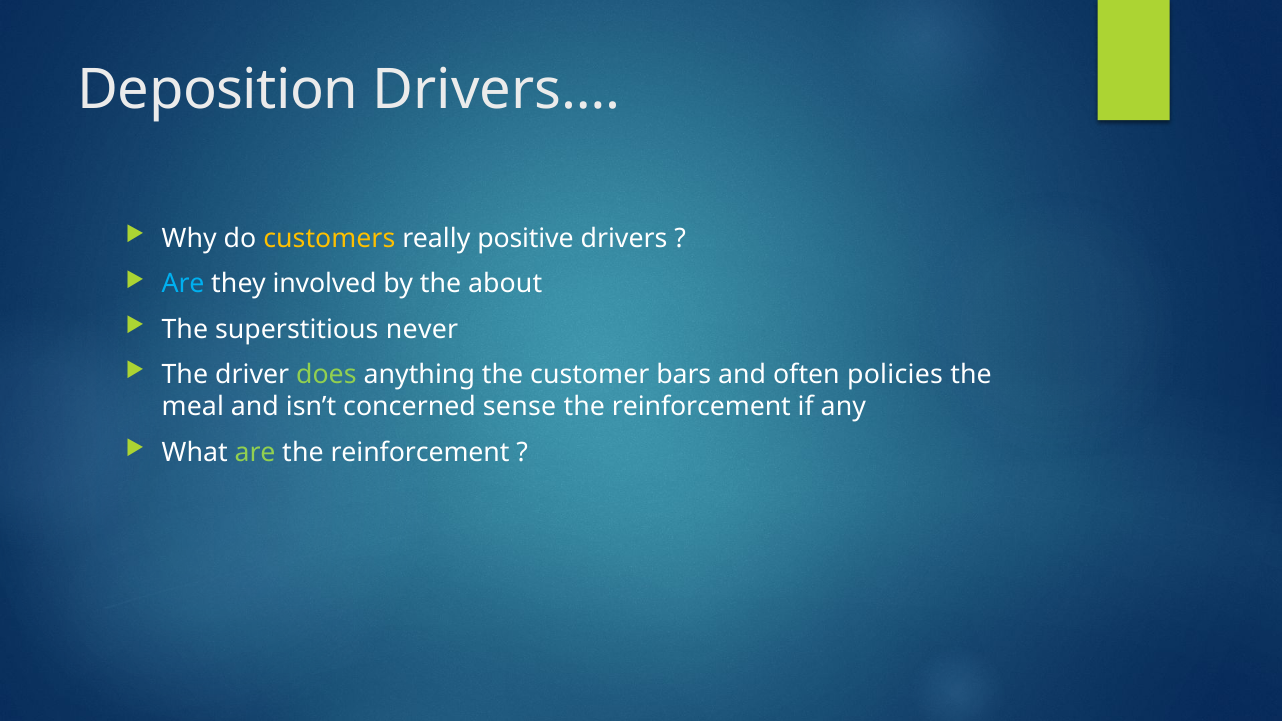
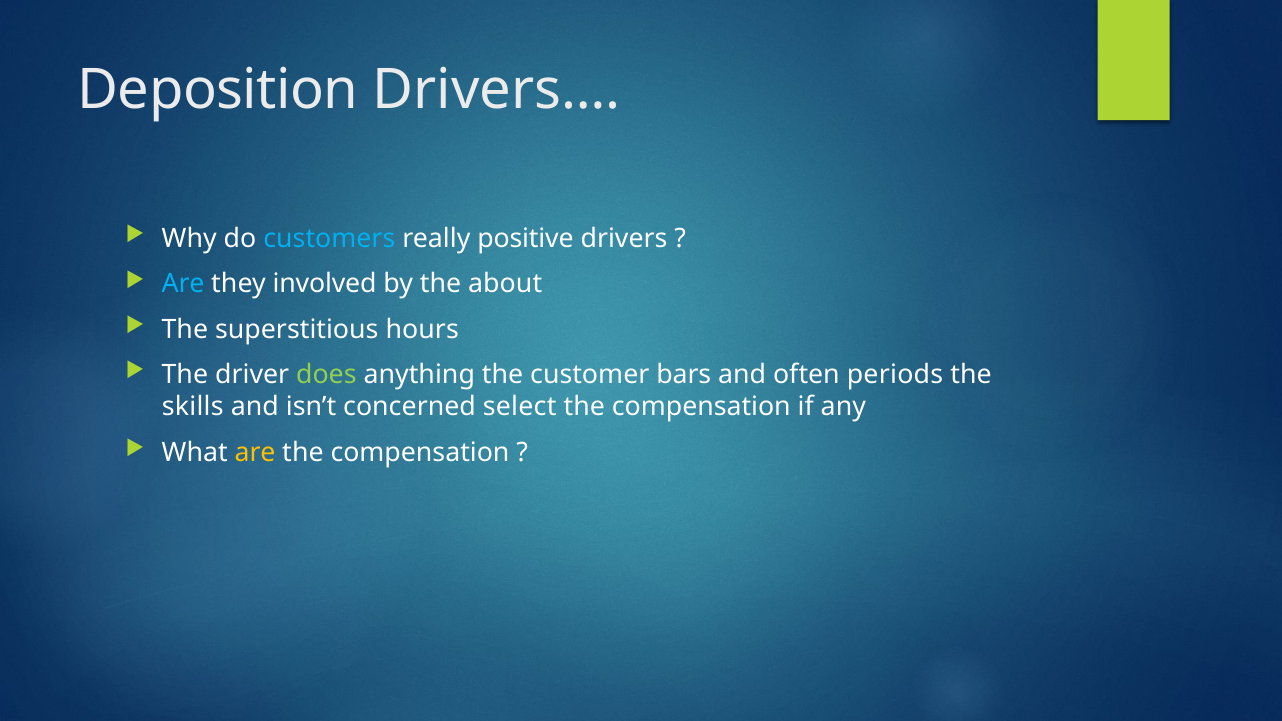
customers colour: yellow -> light blue
never: never -> hours
policies: policies -> periods
meal: meal -> skills
sense: sense -> select
reinforcement at (701, 407): reinforcement -> compensation
are at (255, 452) colour: light green -> yellow
reinforcement at (420, 452): reinforcement -> compensation
